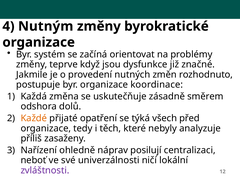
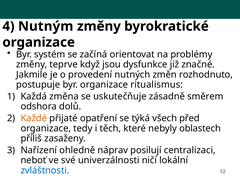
koordinace: koordinace -> ritualismus
analyzuje: analyzuje -> oblastech
zvláštnosti colour: purple -> blue
